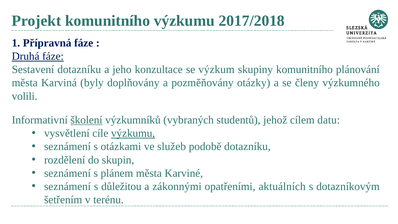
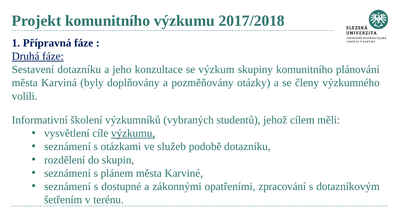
školení underline: present -> none
datu: datu -> měli
důležitou: důležitou -> dostupné
aktuálních: aktuálních -> zpracování
